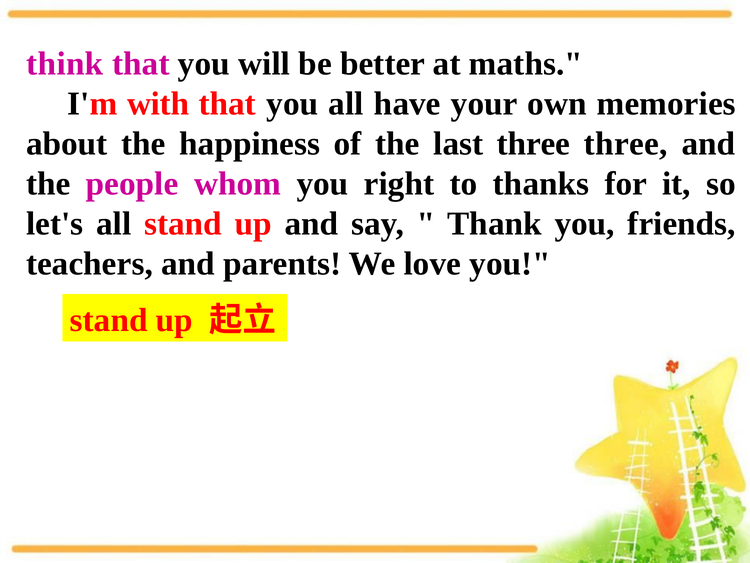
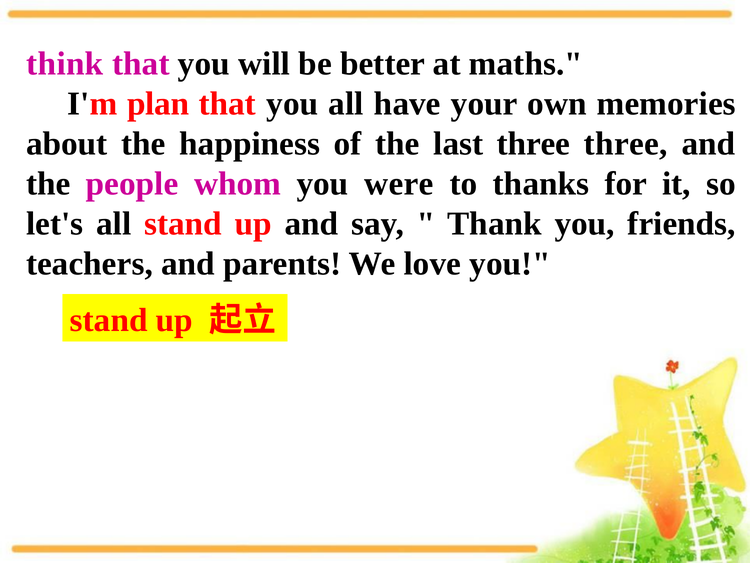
with: with -> plan
right: right -> were
